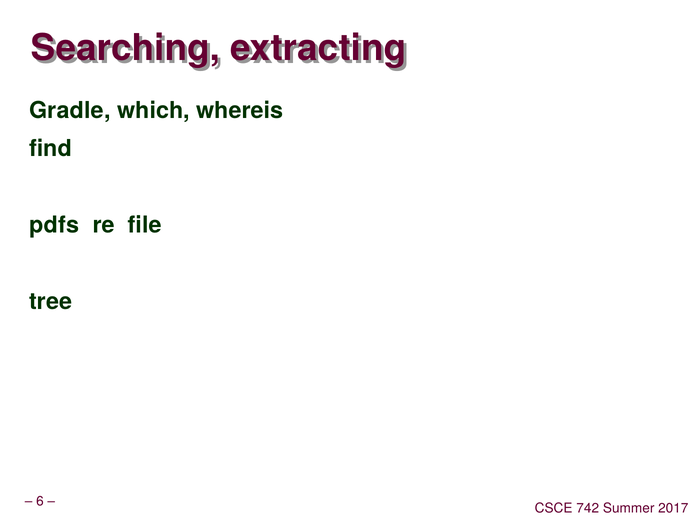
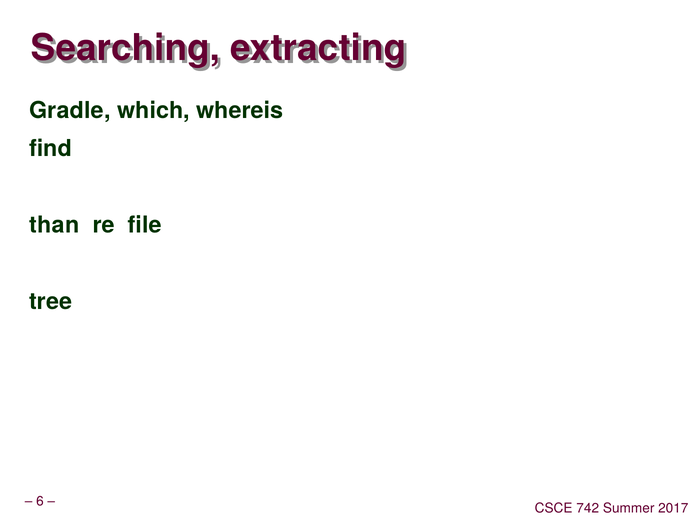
pdfs: pdfs -> than
